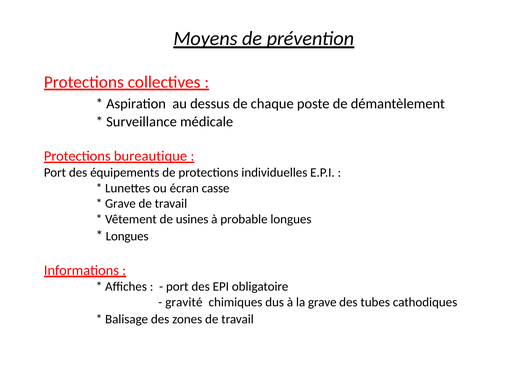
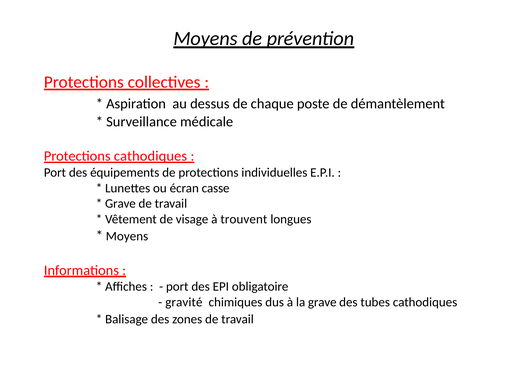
Protections bureautique: bureautique -> cathodiques
usines: usines -> visage
probable: probable -> trouvent
Longues at (127, 236): Longues -> Moyens
